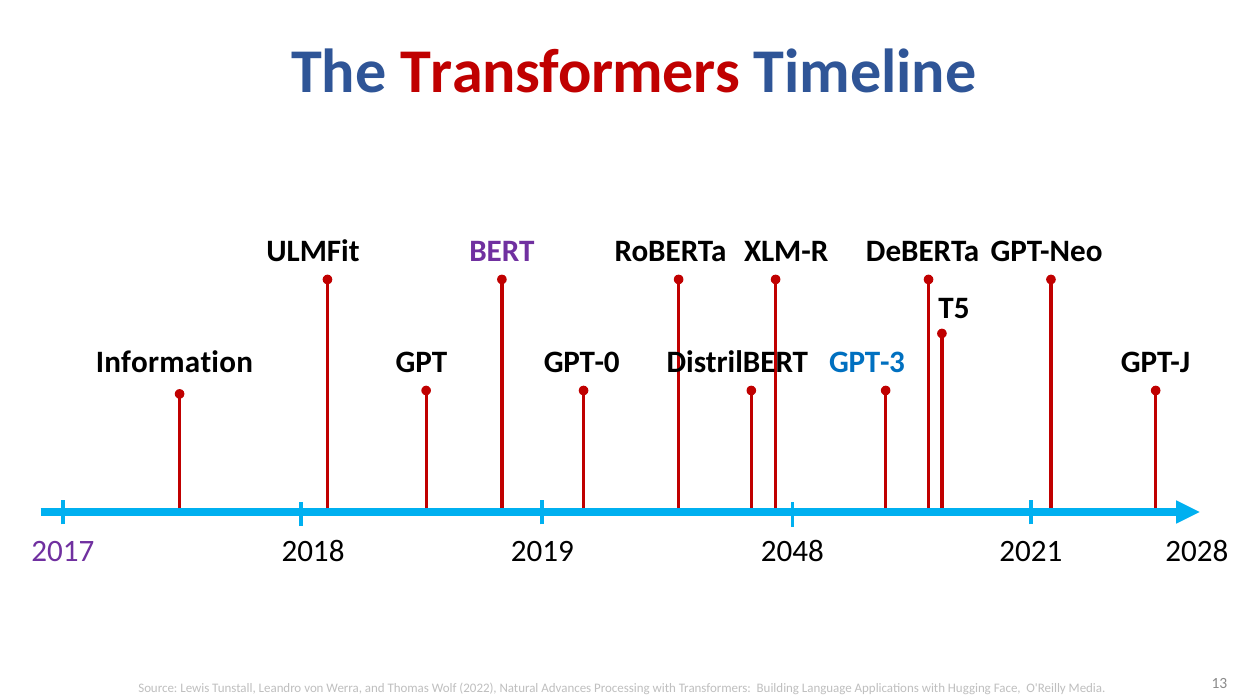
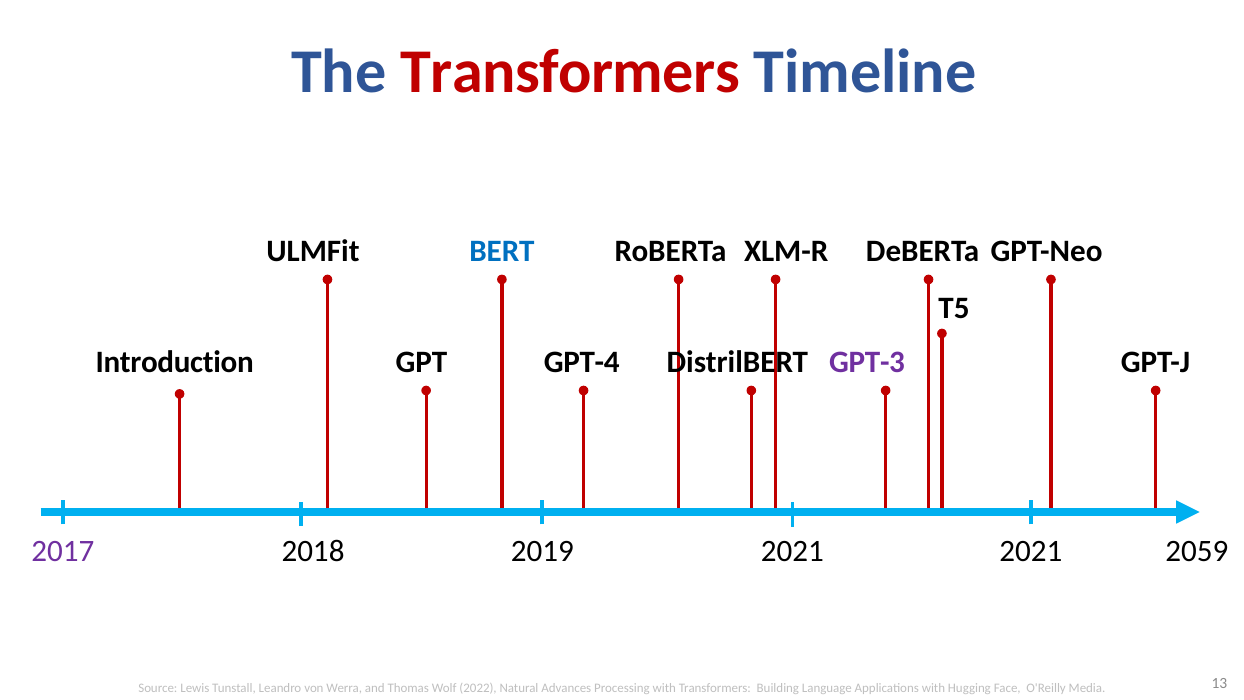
BERT colour: purple -> blue
Information: Information -> Introduction
GPT-0: GPT-0 -> GPT-4
GPT-3 colour: blue -> purple
2019 2048: 2048 -> 2021
2028: 2028 -> 2059
